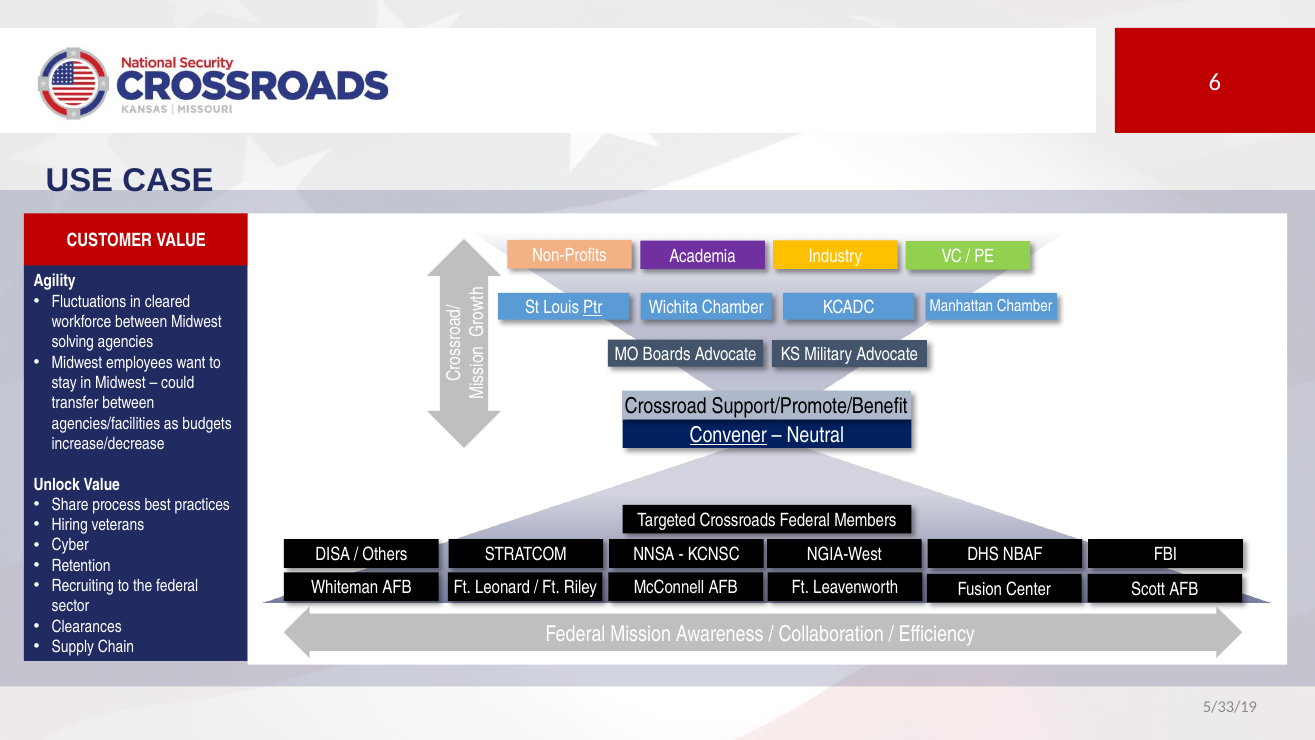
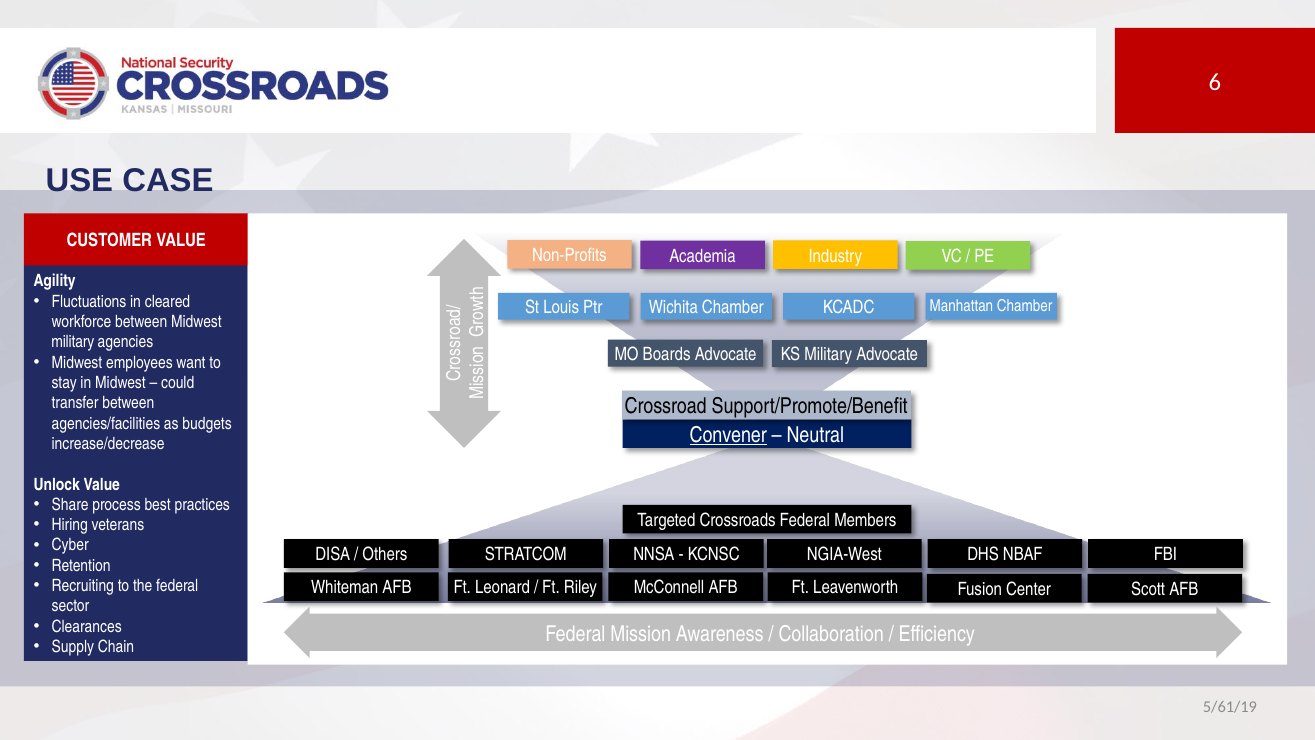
Ptr underline: present -> none
solving at (73, 342): solving -> military
5/33/19: 5/33/19 -> 5/61/19
